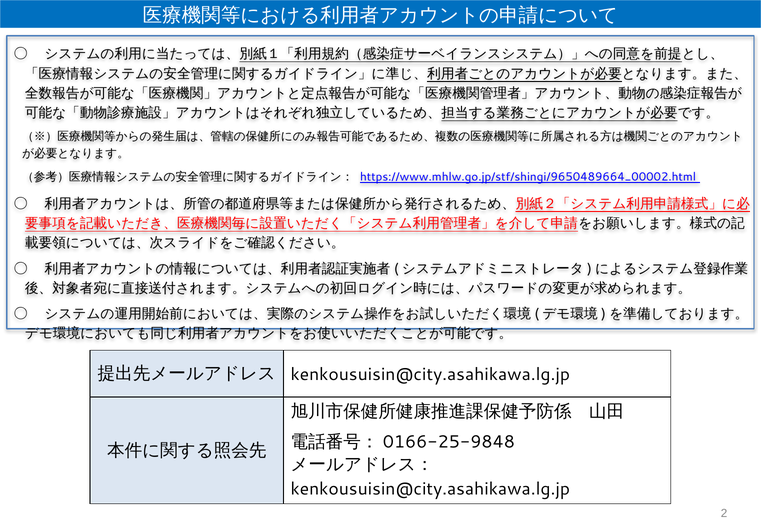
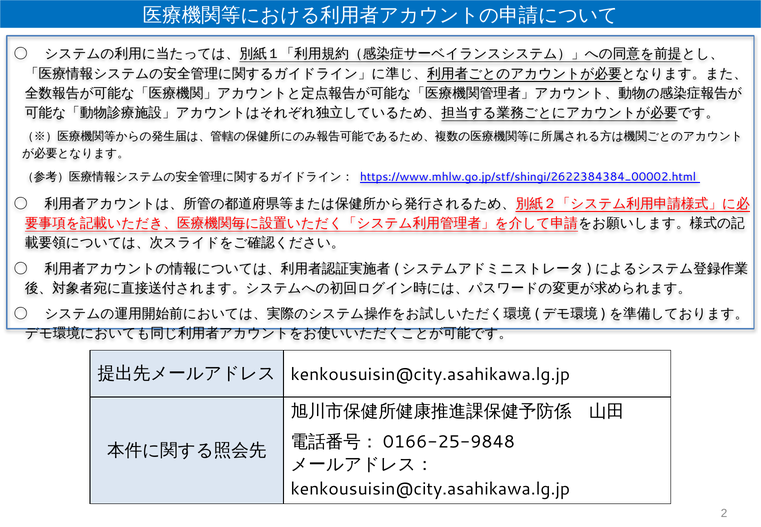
https://www.mhlw.go.jp/stf/shingi/9650489664_00002.html: https://www.mhlw.go.jp/stf/shingi/9650489664_00002.html -> https://www.mhlw.go.jp/stf/shingi/2622384384_00002.html
